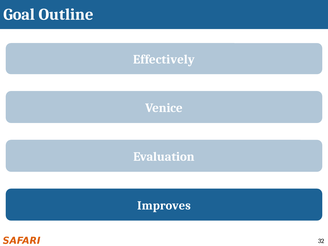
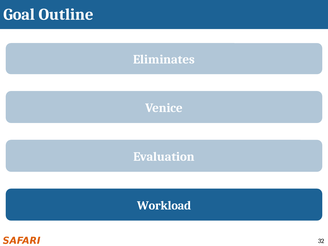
Effectively: Effectively -> Eliminates
Improves: Improves -> Workload
